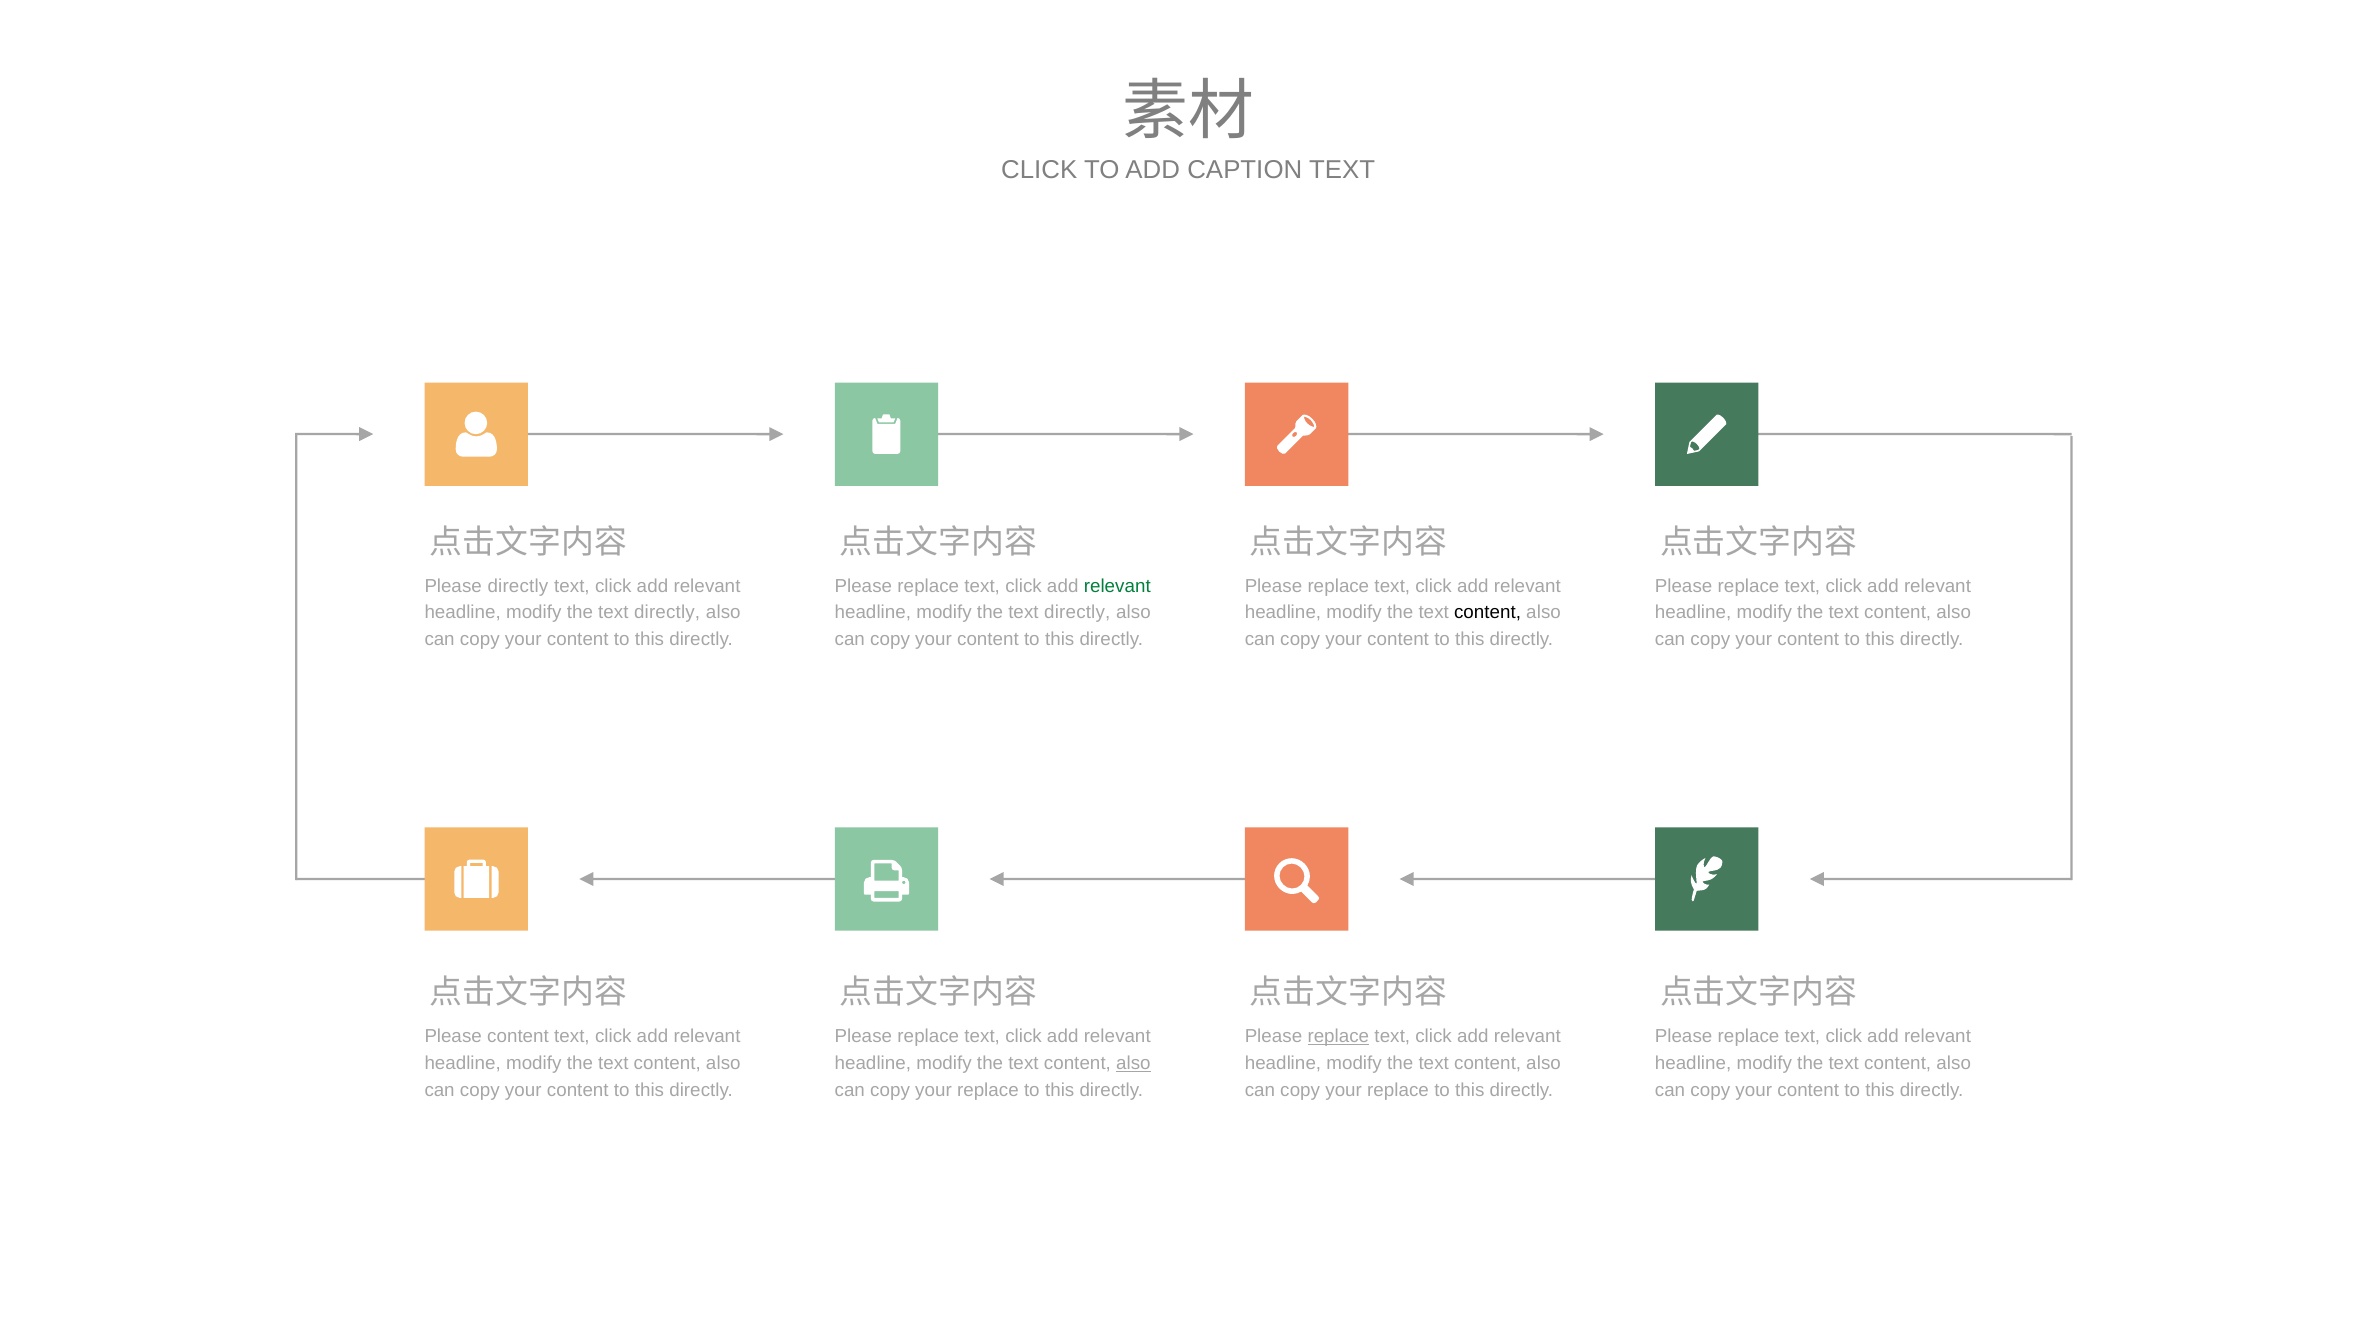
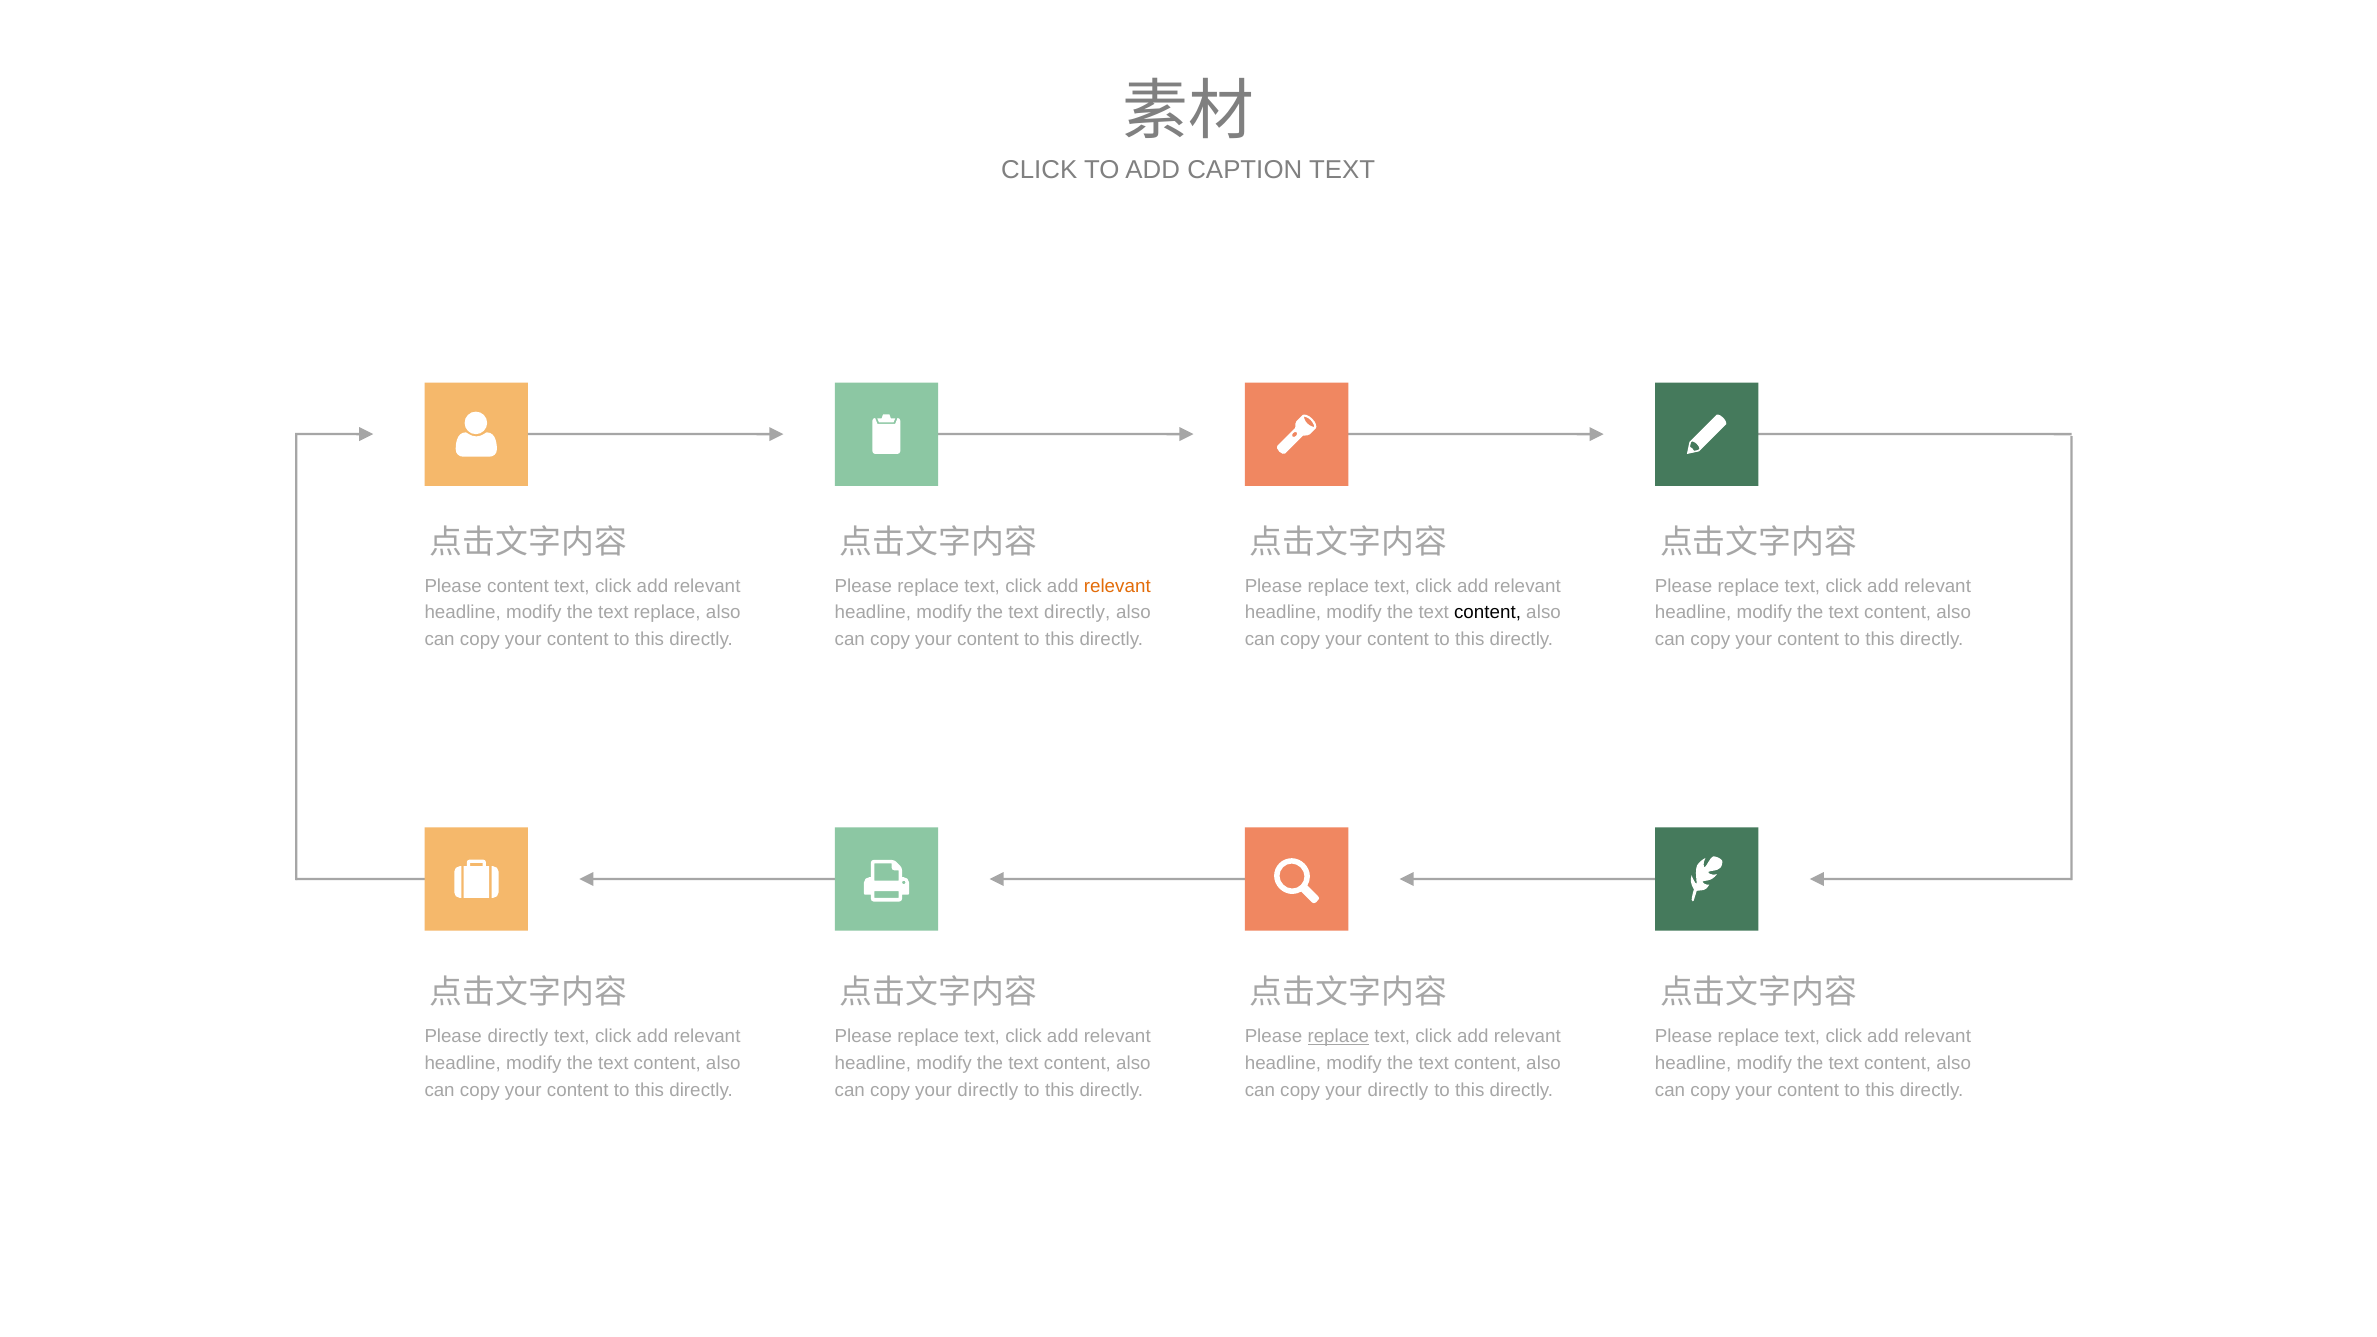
Please directly: directly -> content
relevant at (1117, 586) colour: green -> orange
directly at (667, 613): directly -> replace
Please content: content -> directly
also at (1133, 1063) underline: present -> none
replace at (988, 1090): replace -> directly
replace at (1398, 1090): replace -> directly
